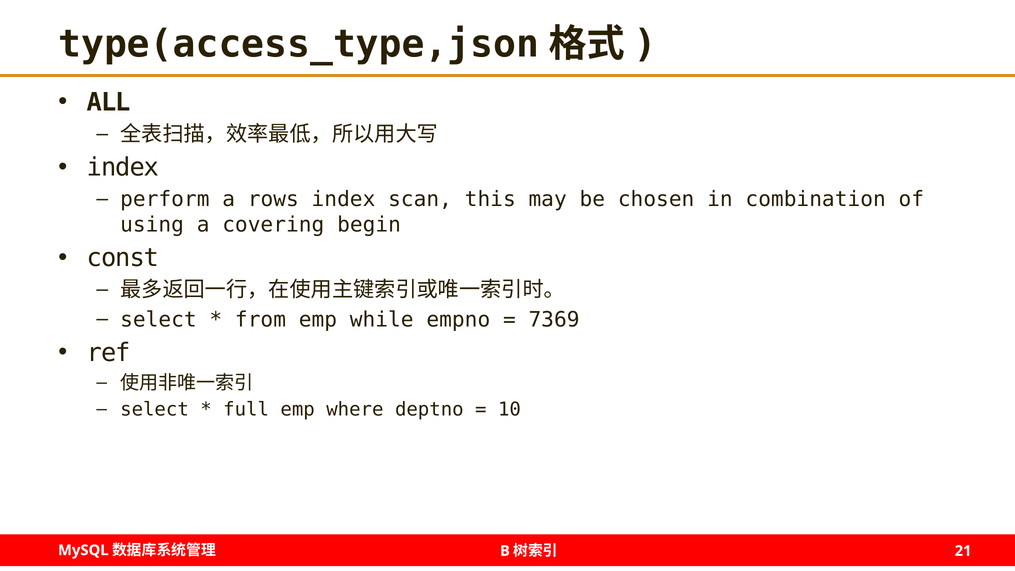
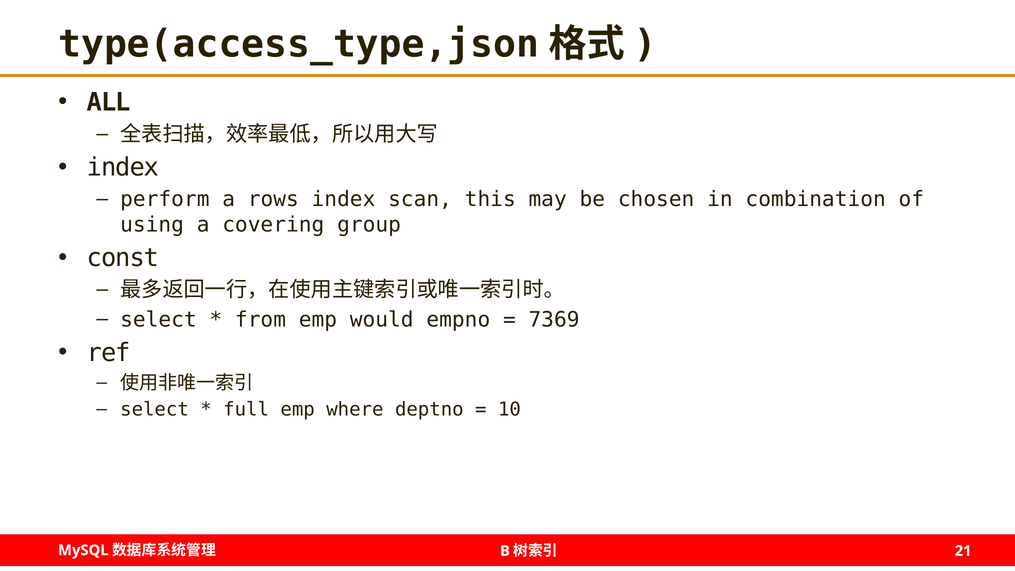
begin: begin -> group
while: while -> would
